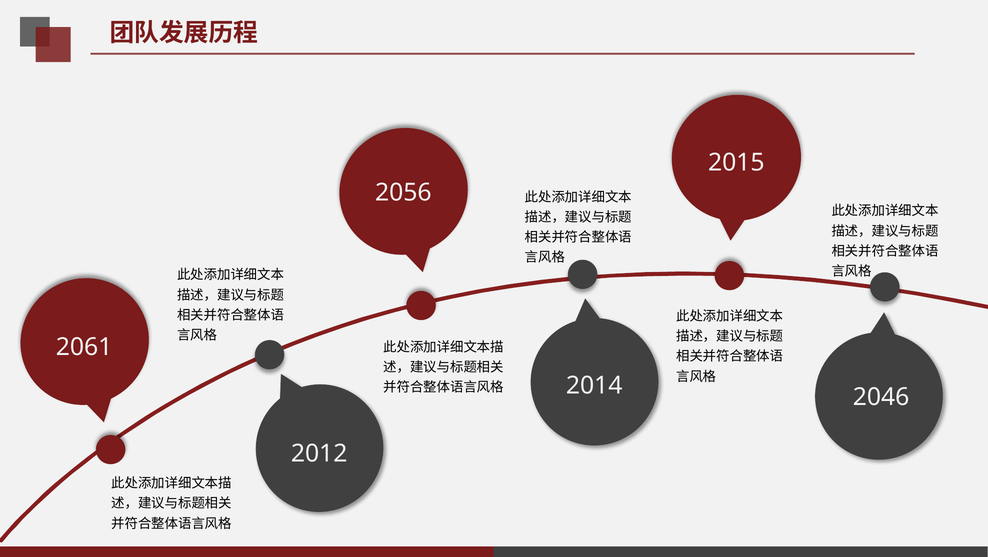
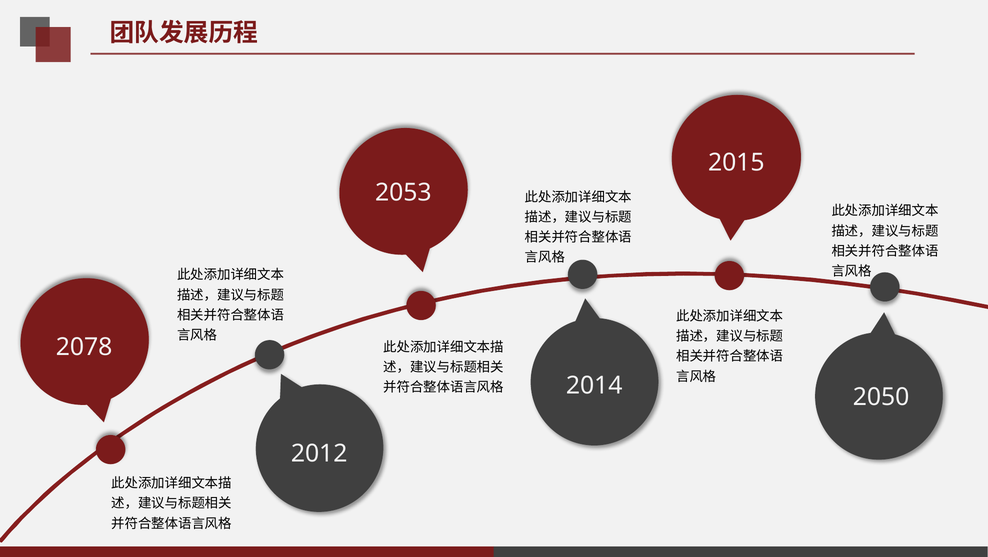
2056: 2056 -> 2053
2061: 2061 -> 2078
2046: 2046 -> 2050
